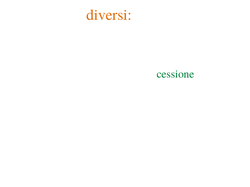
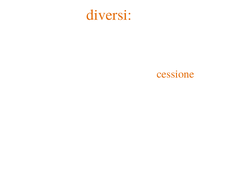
cessione colour: green -> orange
